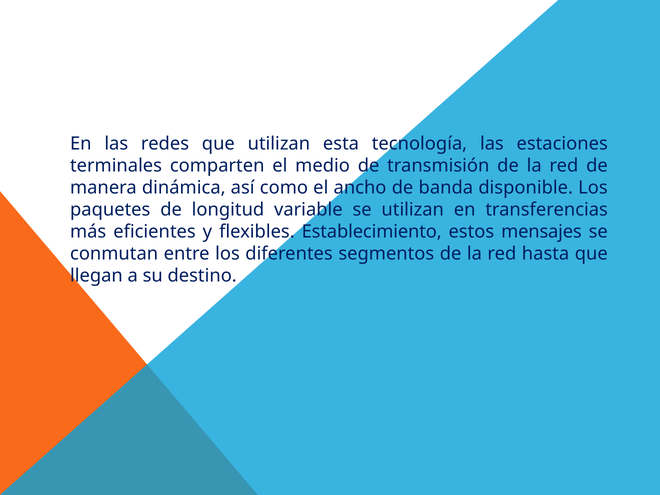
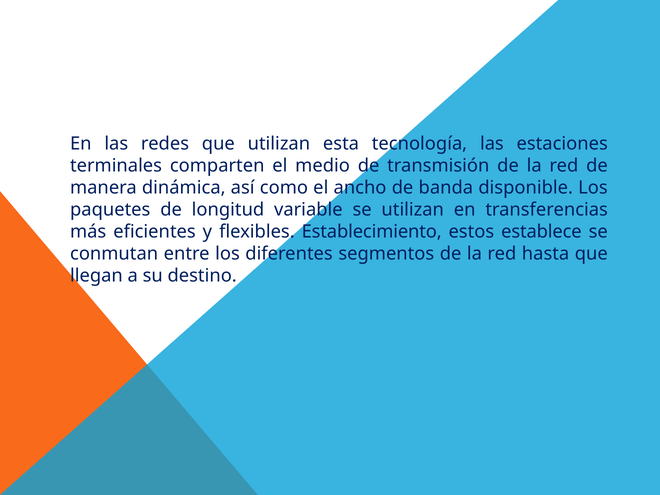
mensajes: mensajes -> establece
